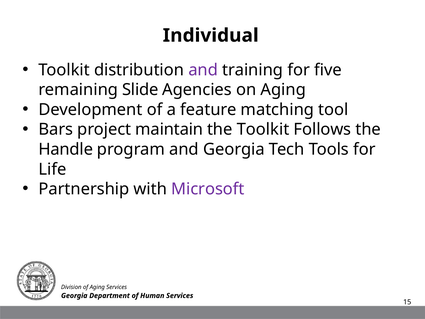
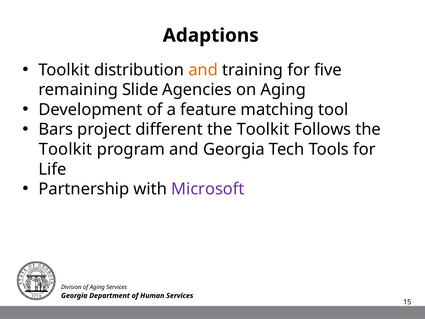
Individual: Individual -> Adaptions
and at (203, 70) colour: purple -> orange
maintain: maintain -> different
Handle at (66, 149): Handle -> Toolkit
